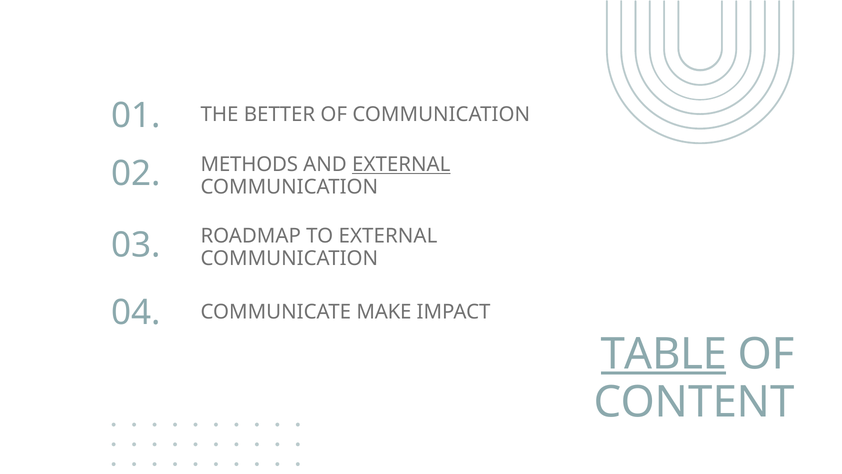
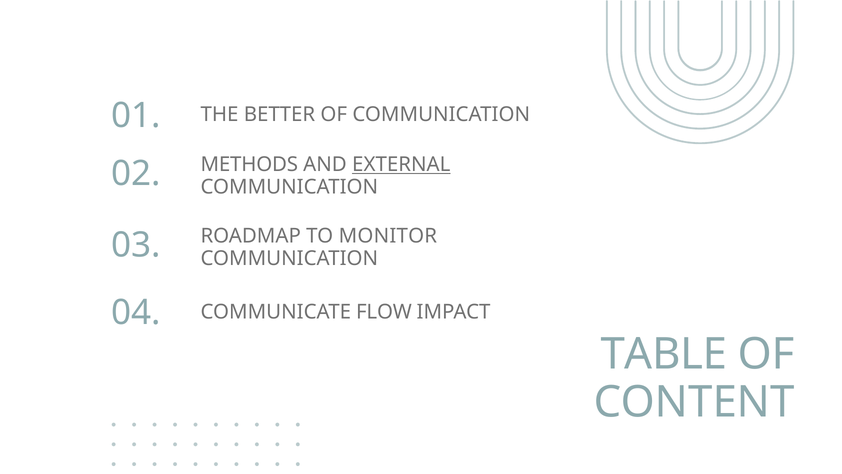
TO EXTERNAL: EXTERNAL -> MONITOR
MAKE: MAKE -> FLOW
TABLE underline: present -> none
